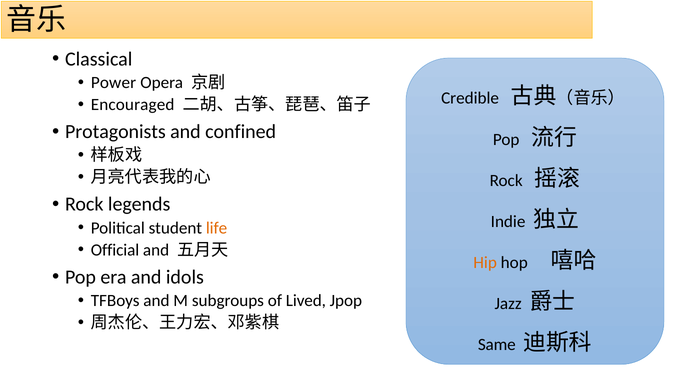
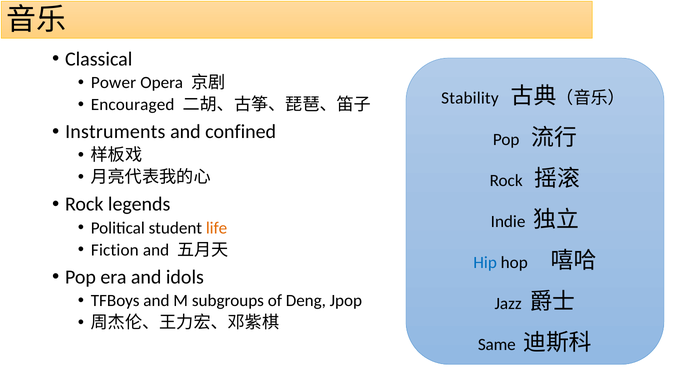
Credible: Credible -> Stability
Protagonists: Protagonists -> Instruments
Official: Official -> Fiction
Hip colour: orange -> blue
Lived: Lived -> Deng
